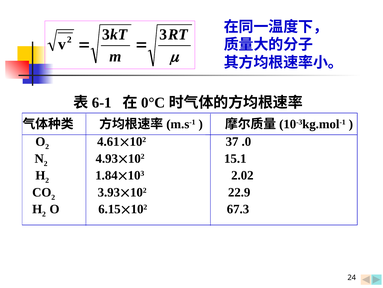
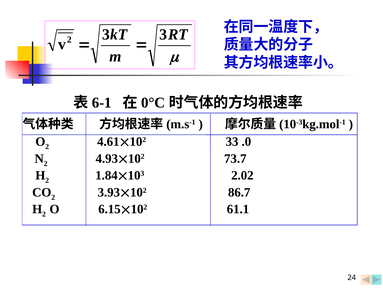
37: 37 -> 33
15.1: 15.1 -> 73.7
22.9: 22.9 -> 86.7
67.3: 67.3 -> 61.1
